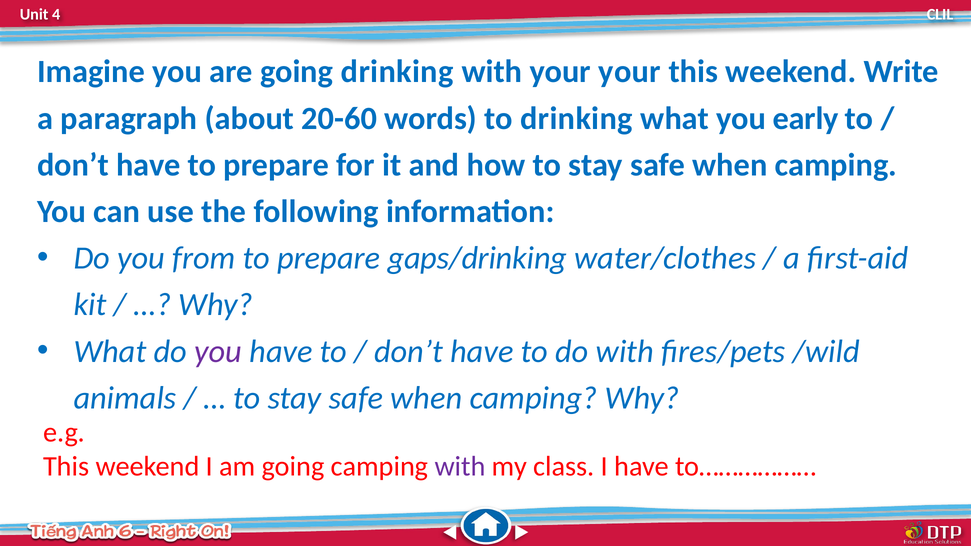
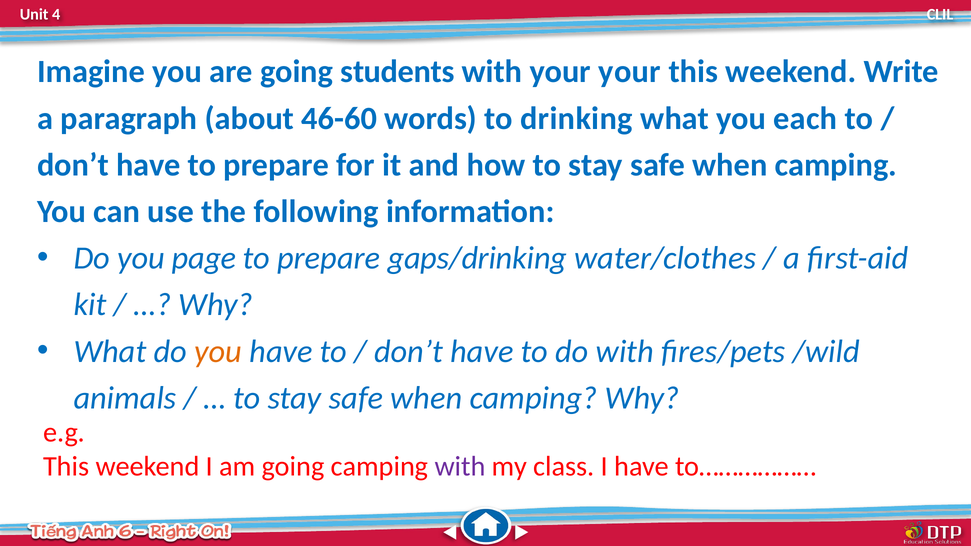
going drinking: drinking -> students
20-60: 20-60 -> 46-60
early: early -> each
from: from -> page
you at (218, 351) colour: purple -> orange
